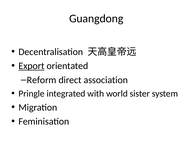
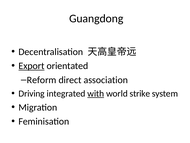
Pringle: Pringle -> Driving
with underline: none -> present
sister: sister -> strike
